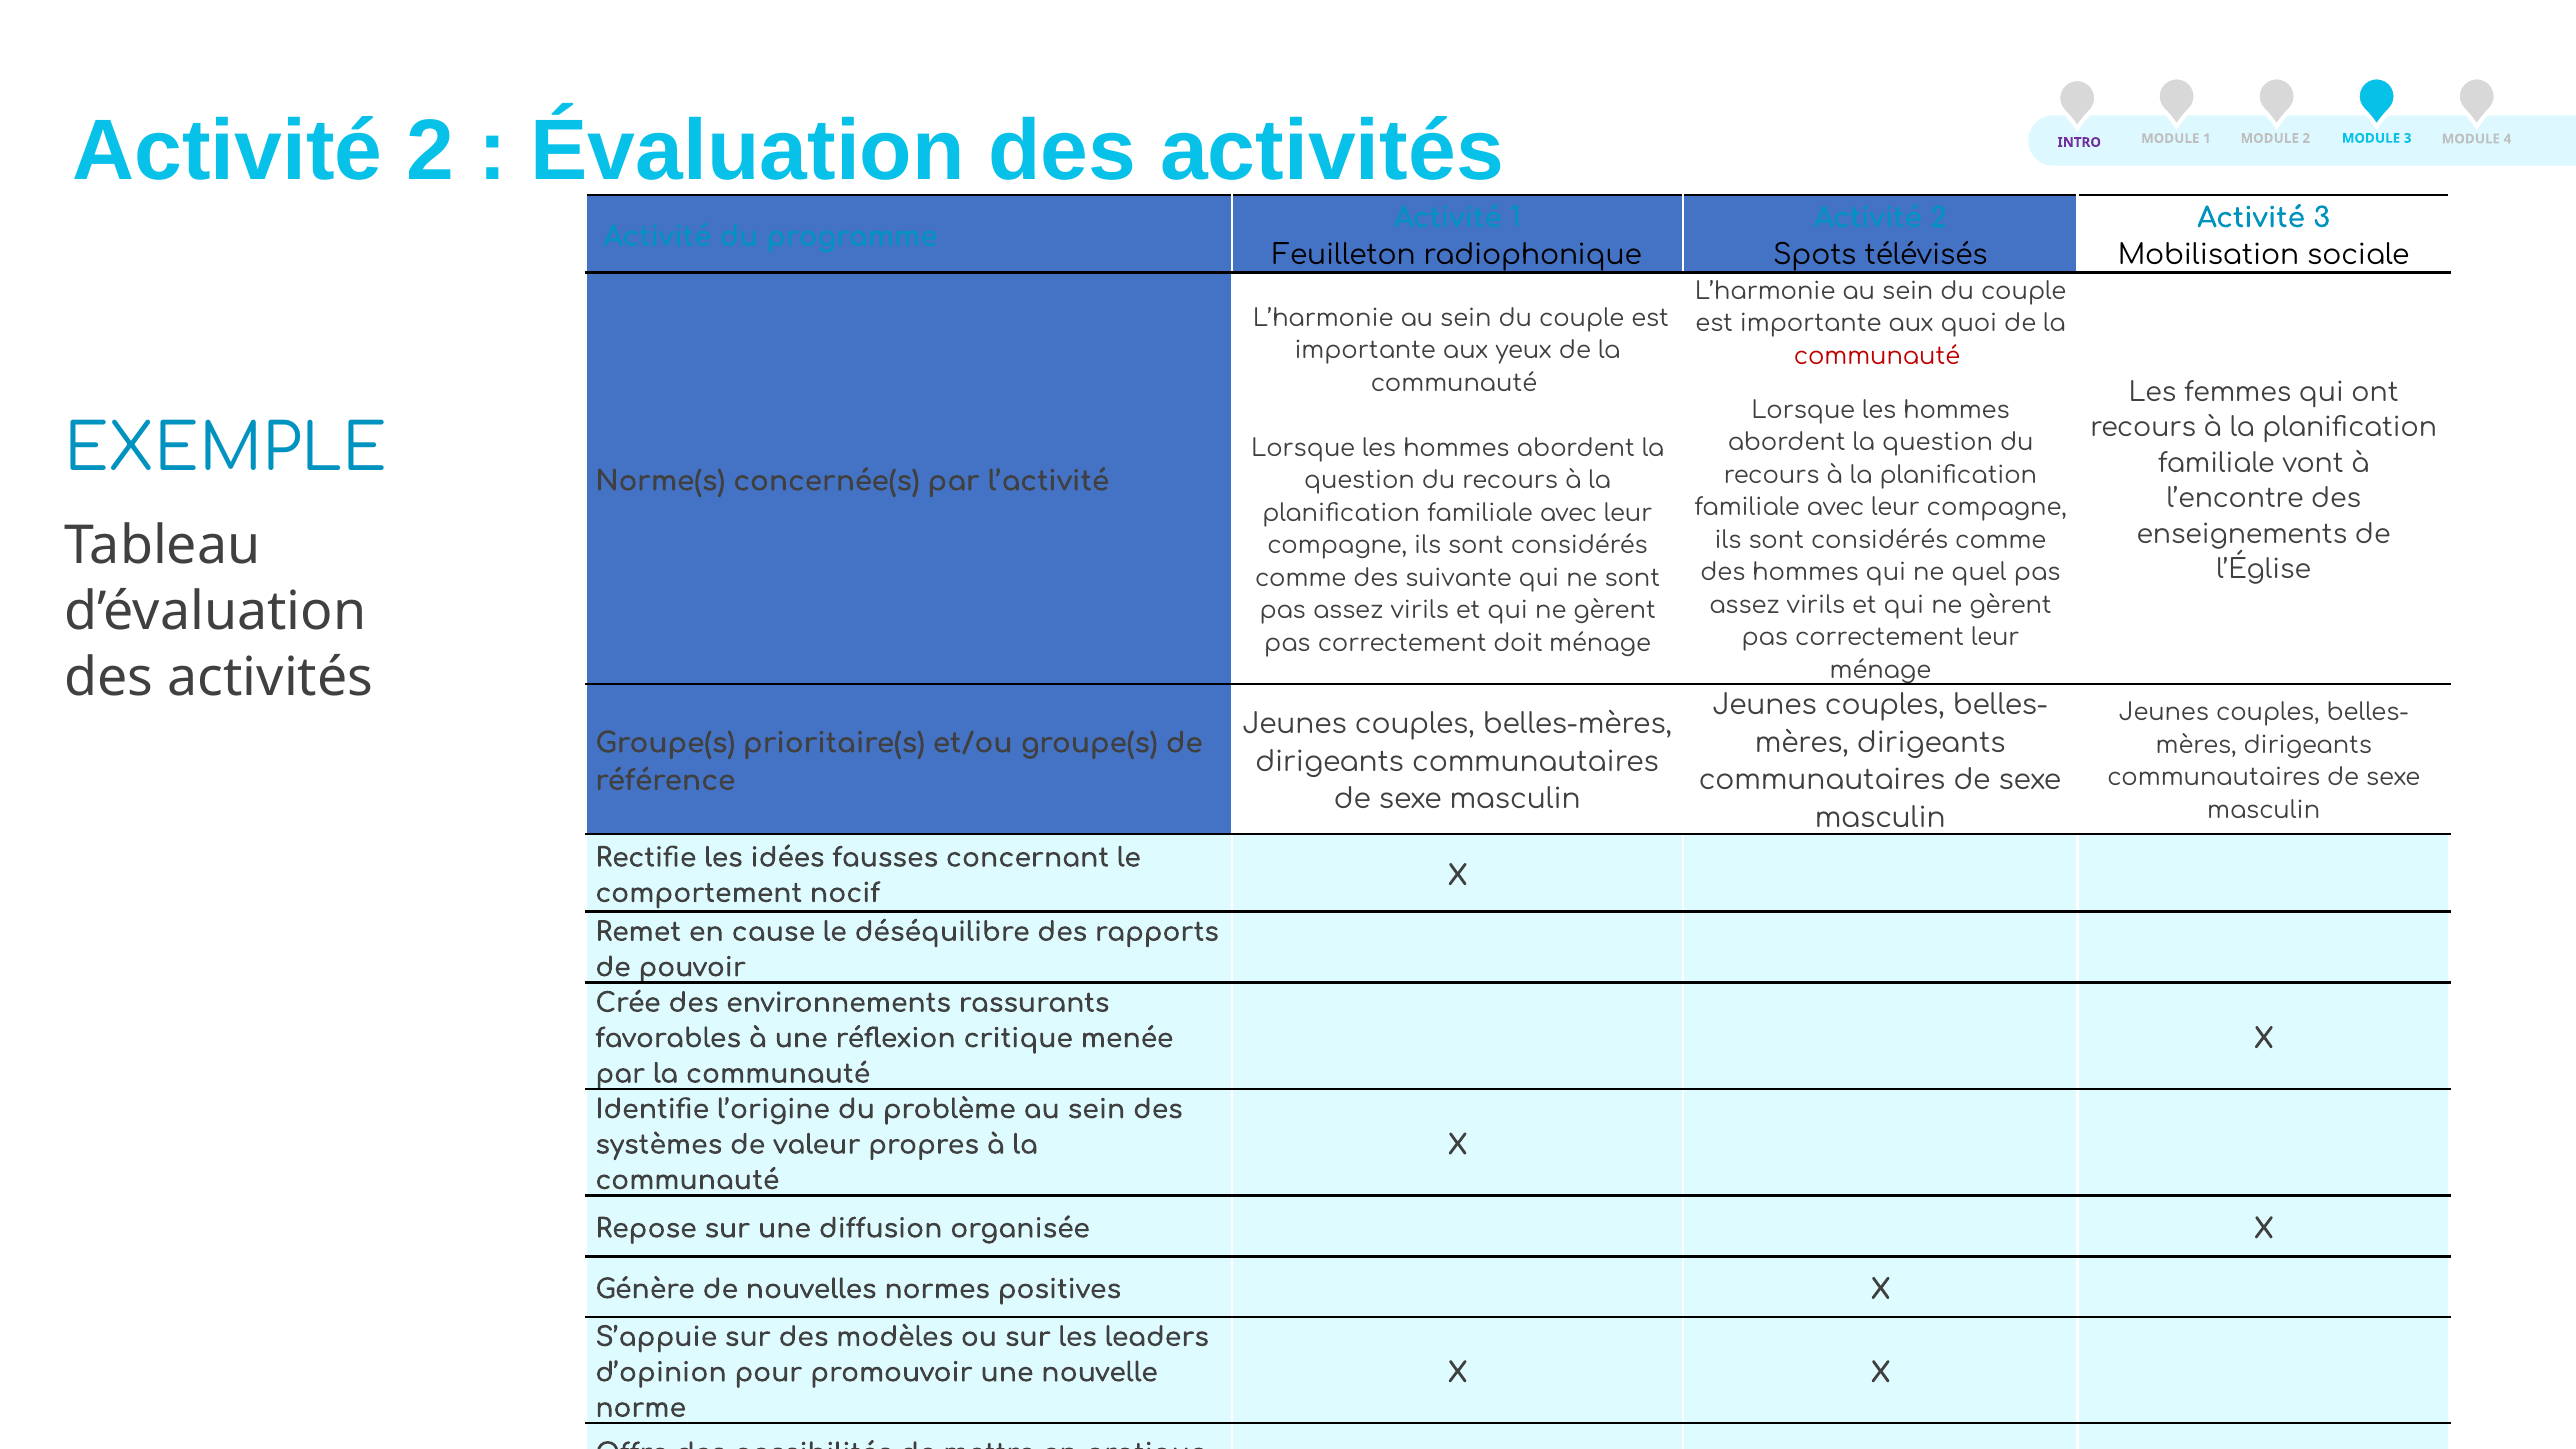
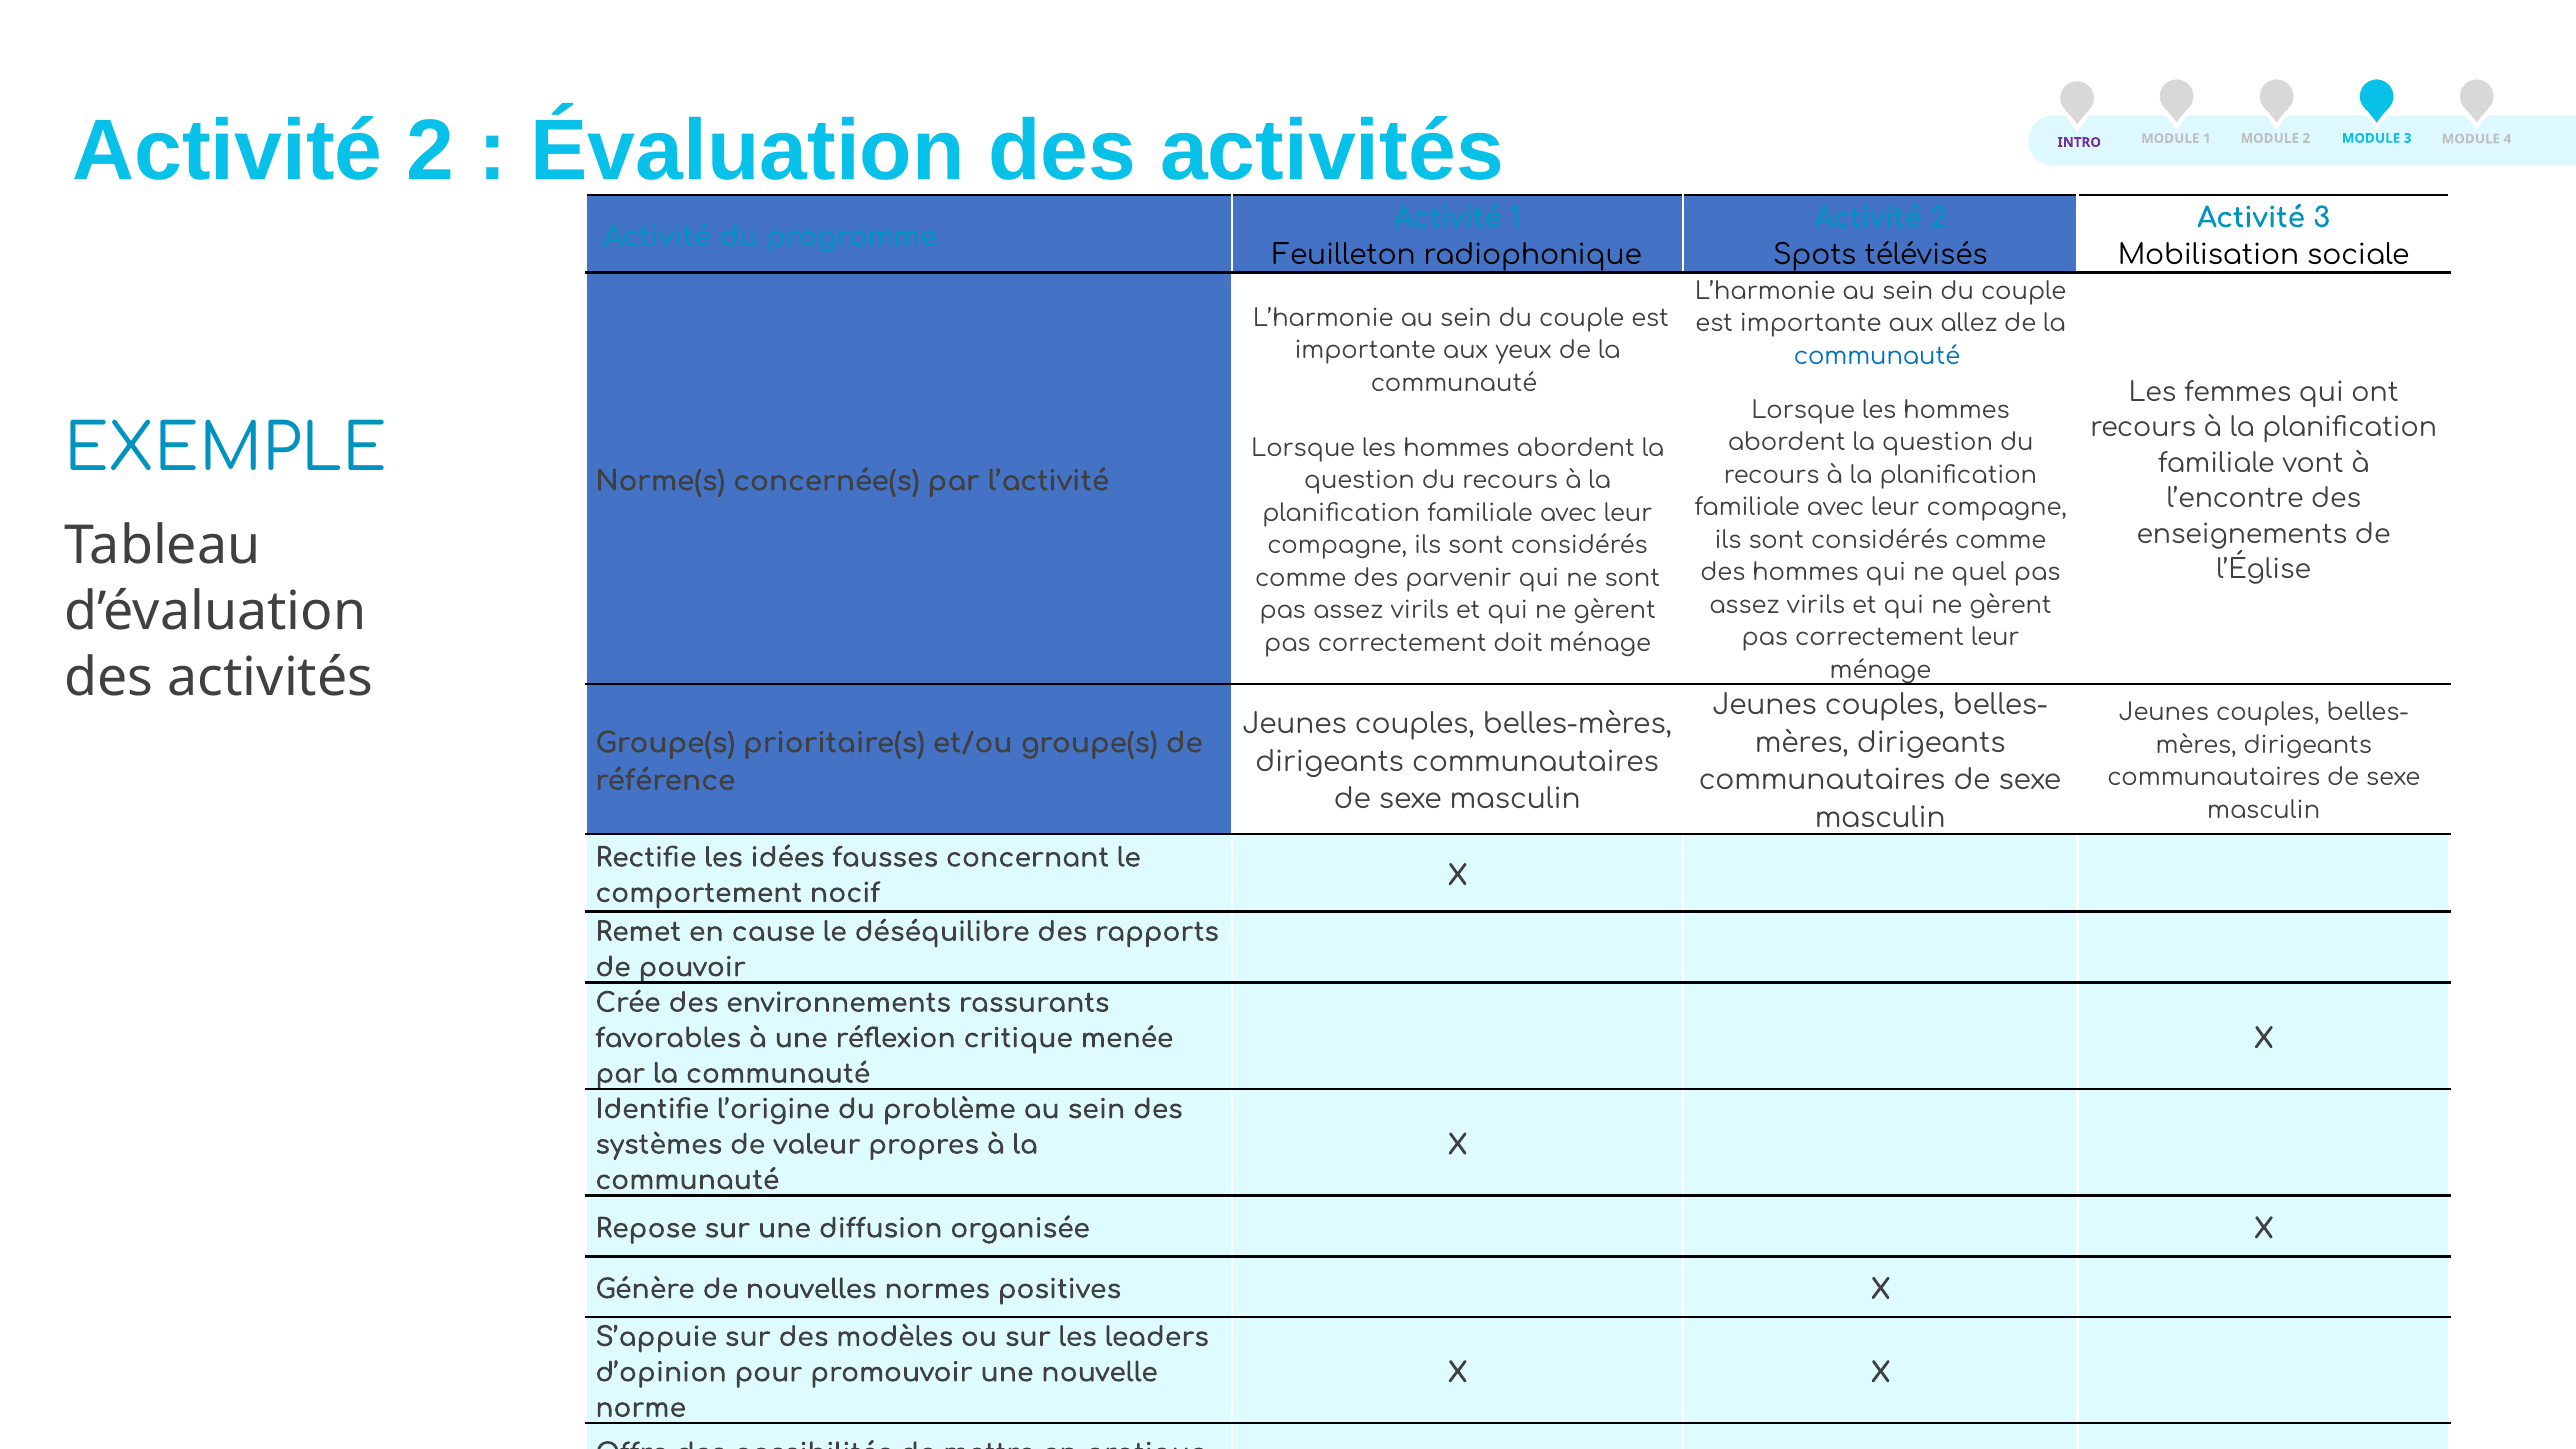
quoi: quoi -> allez
communauté at (1877, 356) colour: red -> blue
suivante: suivante -> parvenir
